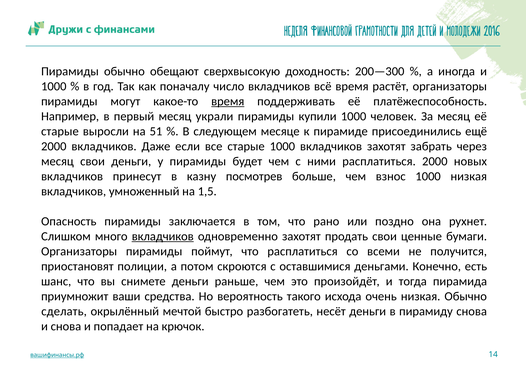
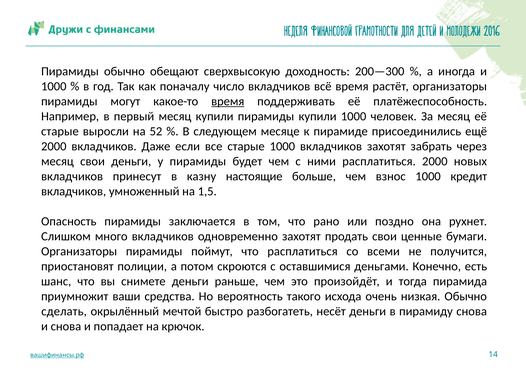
месяц украли: украли -> купили
51: 51 -> 52
посмотрев: посмотрев -> настоящие
1000 низкая: низкая -> кредит
вкладчиков at (163, 236) underline: present -> none
